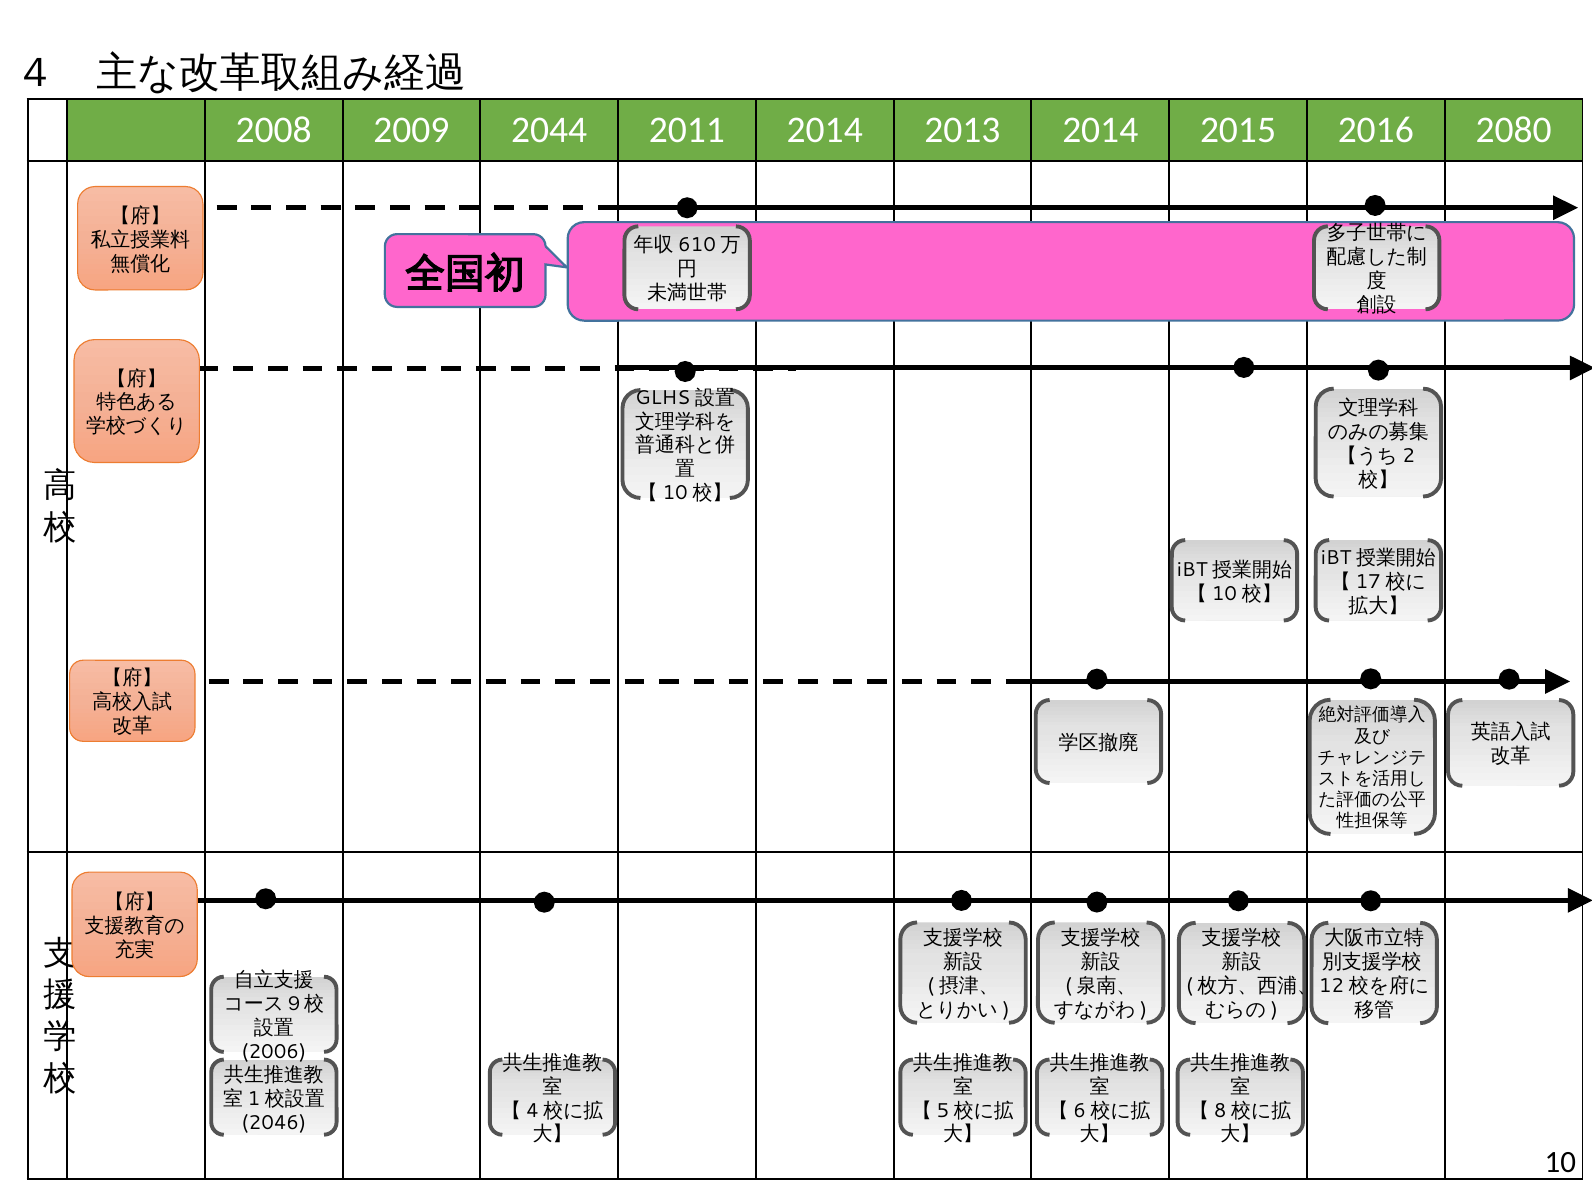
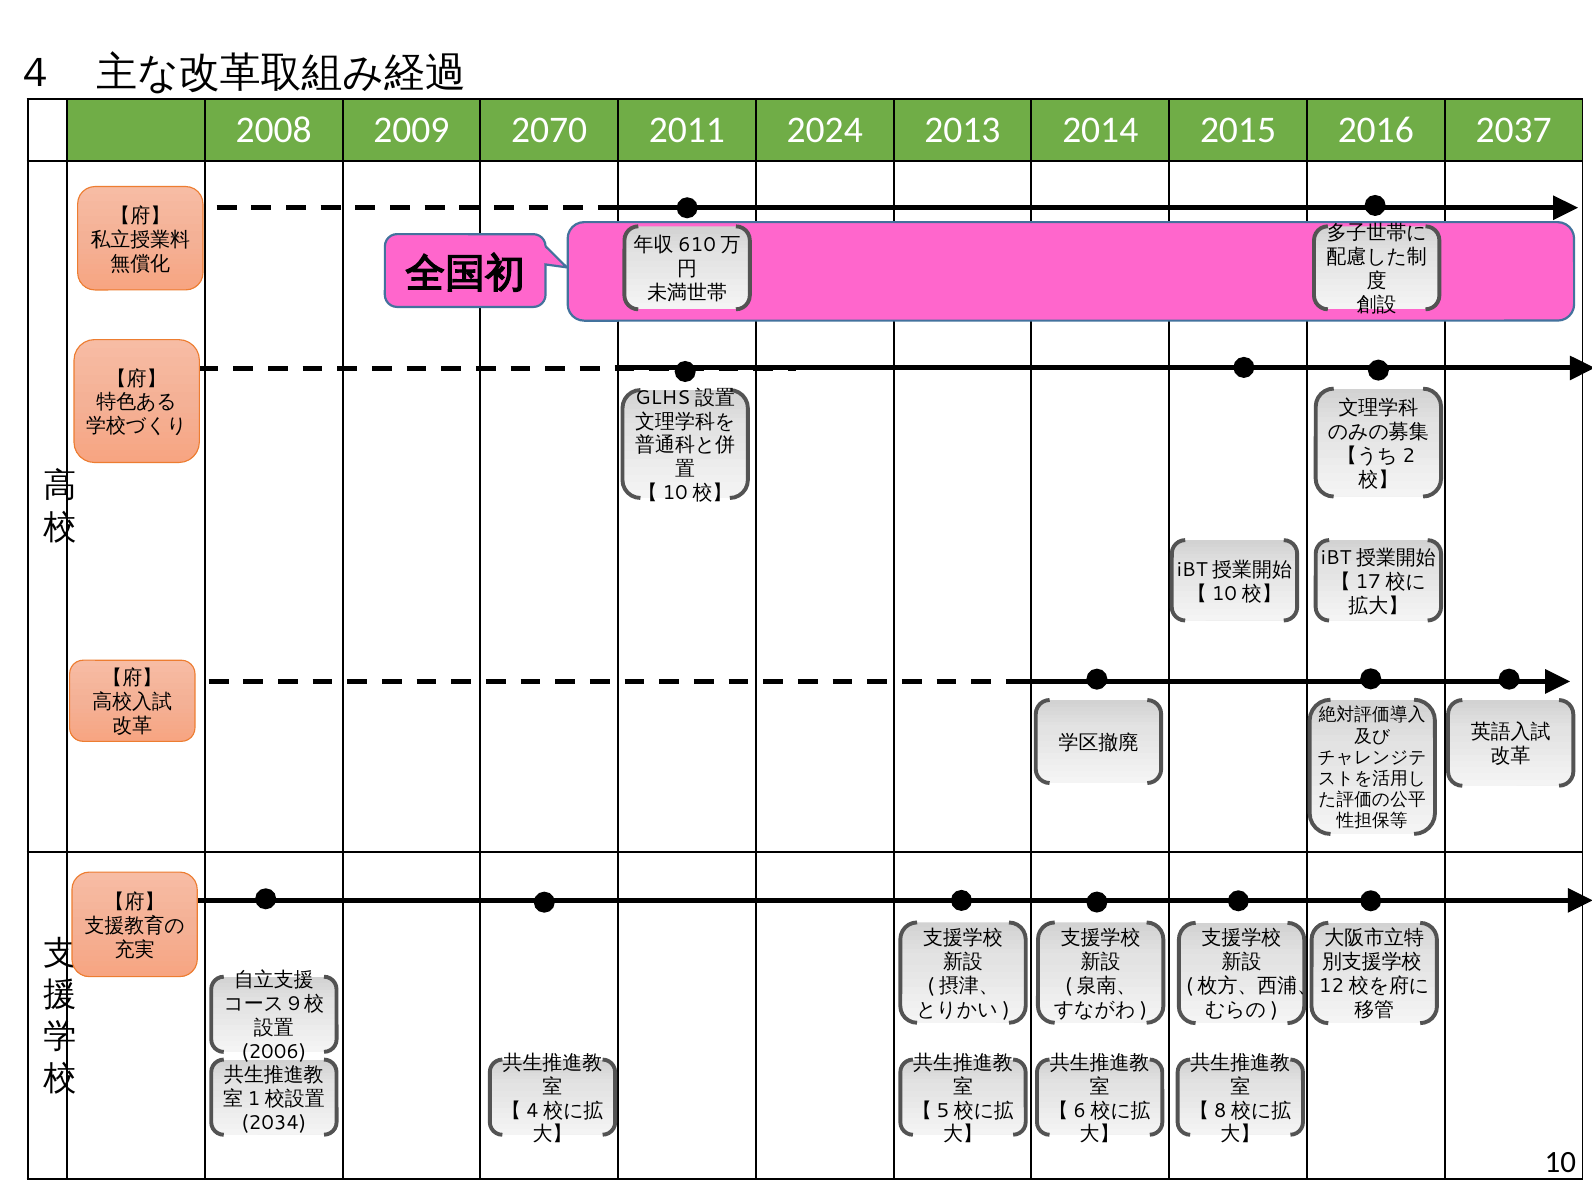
2044: 2044 -> 2070
2011 2014: 2014 -> 2024
2080: 2080 -> 2037
2046: 2046 -> 2034
